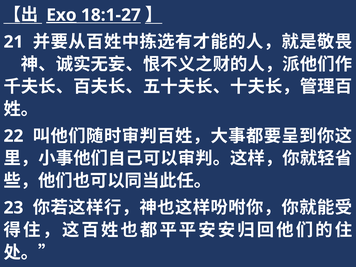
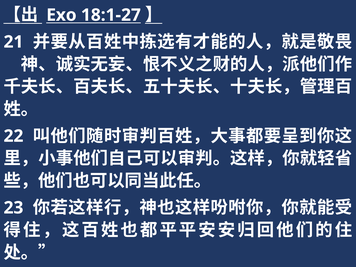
Exo underline: present -> none
